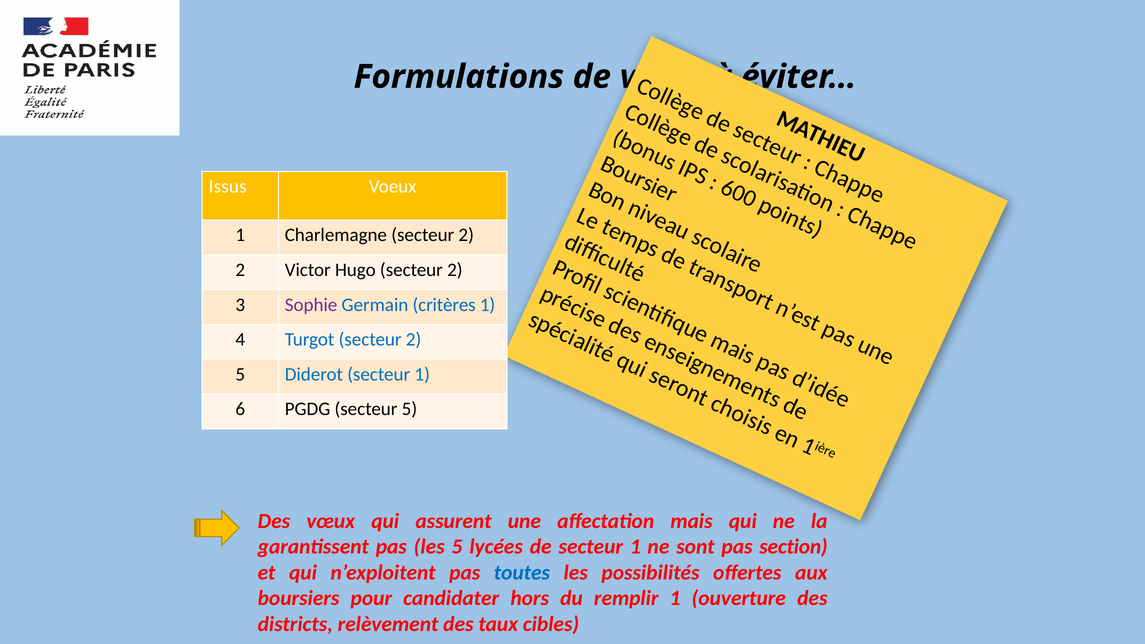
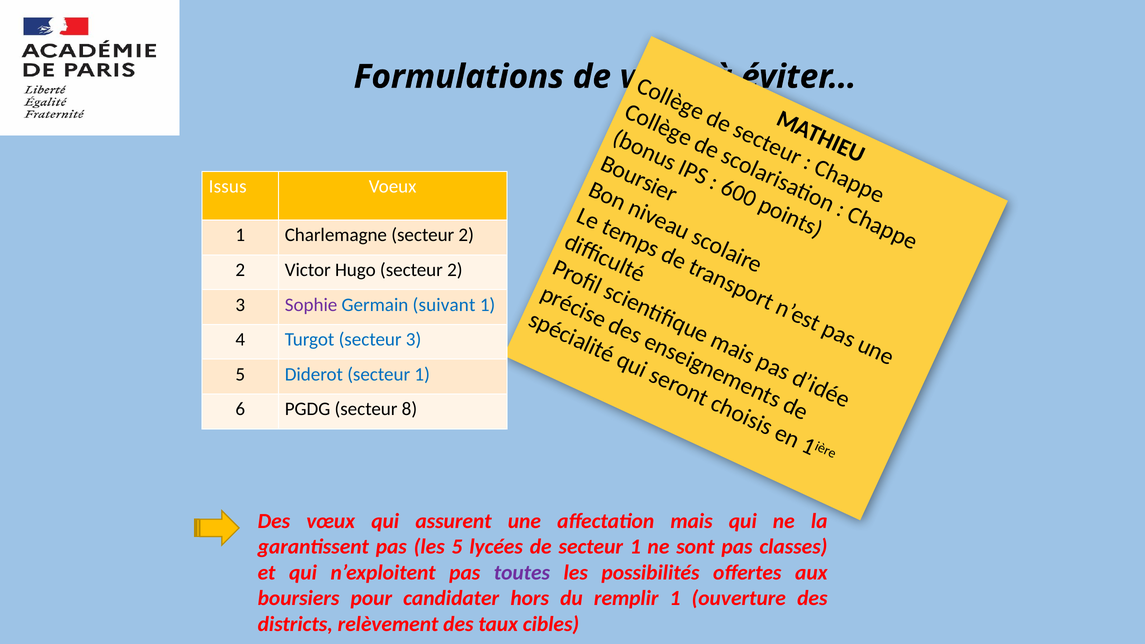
critères: critères -> suivant
Turgot secteur 2: 2 -> 3
secteur 5: 5 -> 8
section: section -> classes
toutes colour: blue -> purple
